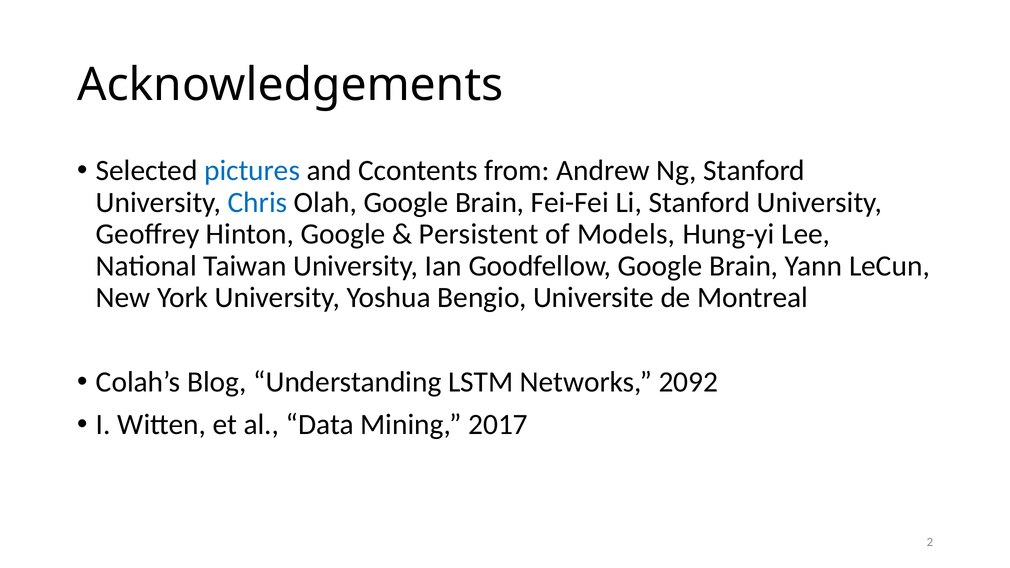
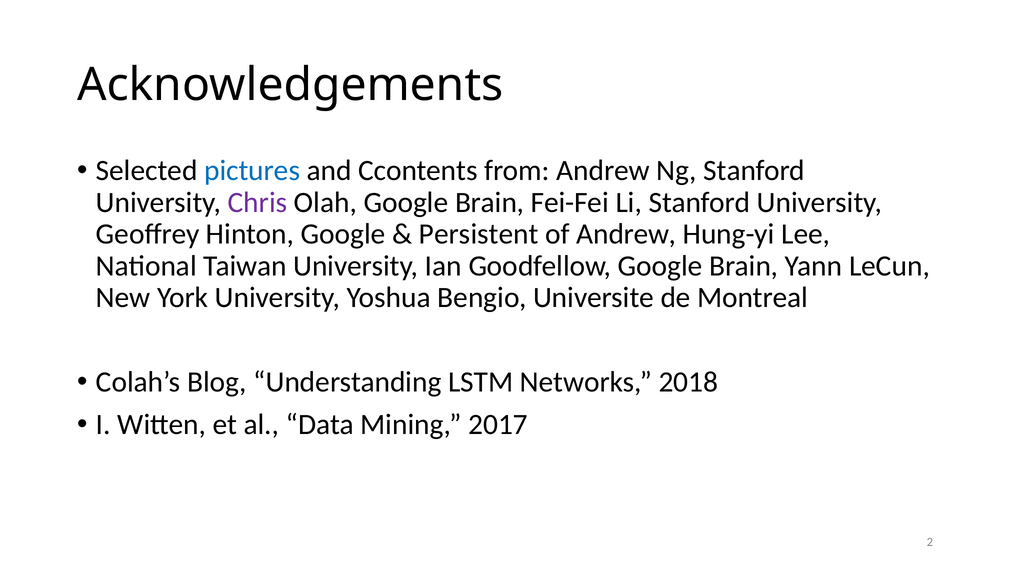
Chris colour: blue -> purple
of Models: Models -> Andrew
2092: 2092 -> 2018
